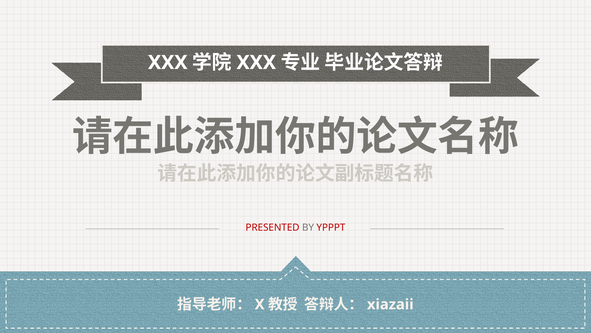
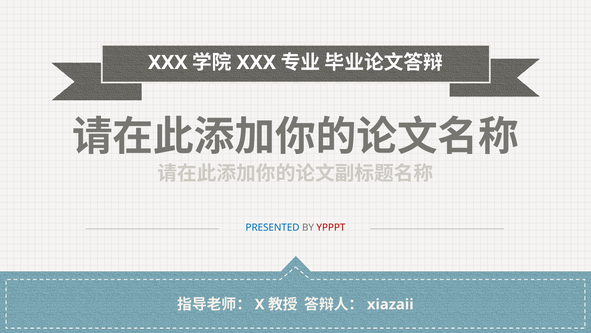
PRESENTED colour: red -> blue
